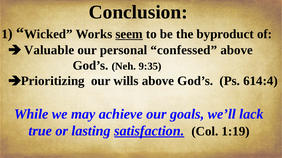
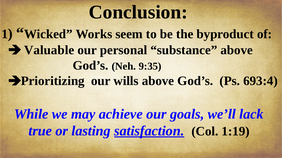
seem underline: present -> none
confessed: confessed -> substance
614:4: 614:4 -> 693:4
